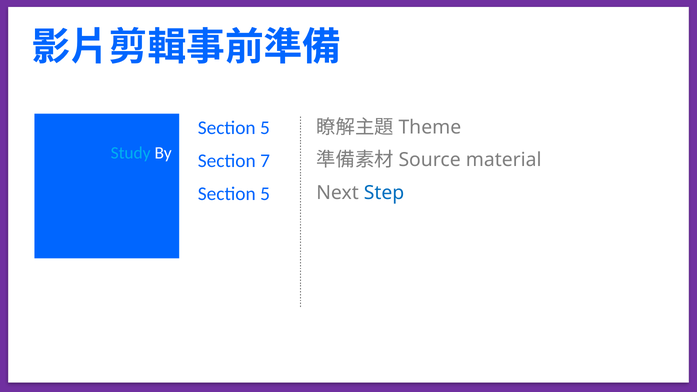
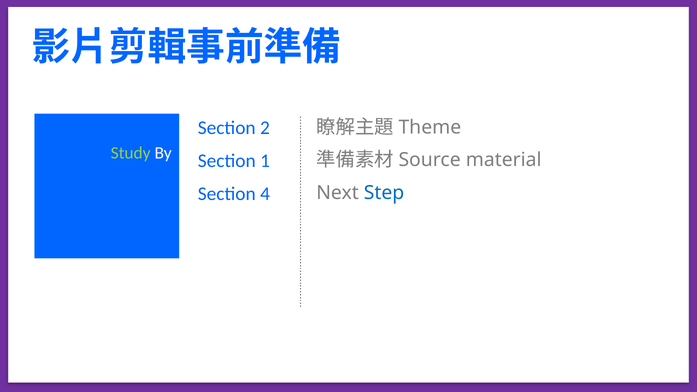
5 at (265, 128): 5 -> 2
Study colour: light blue -> light green
Section 7: 7 -> 1
5 at (265, 194): 5 -> 4
